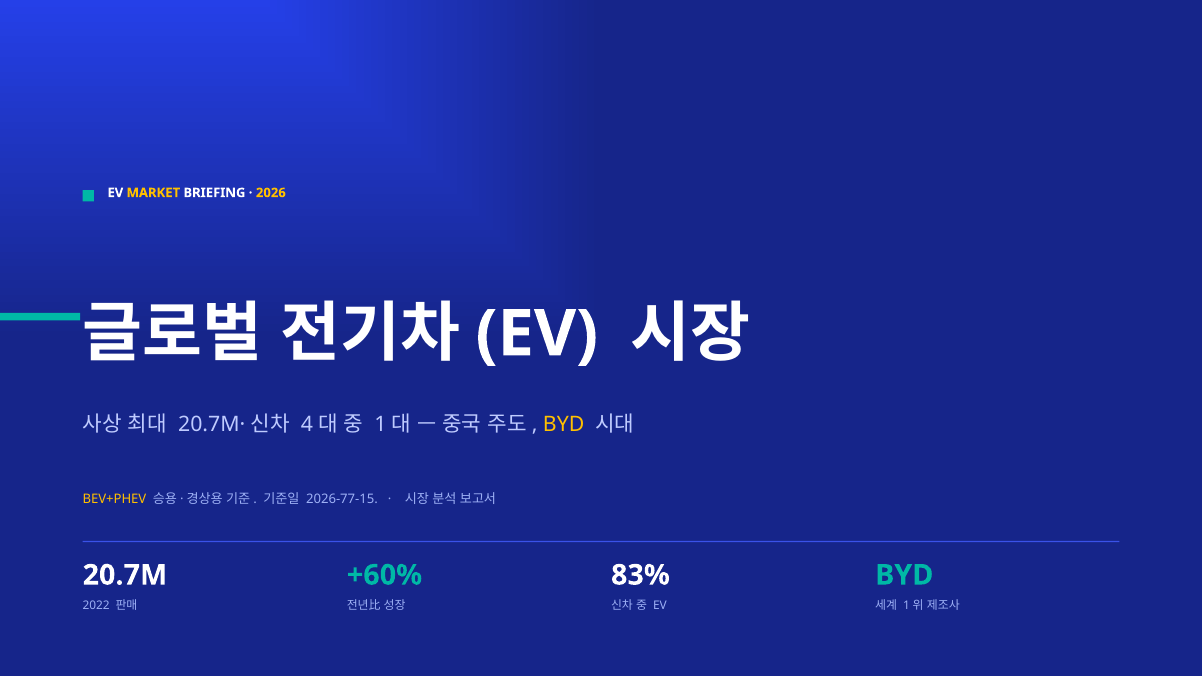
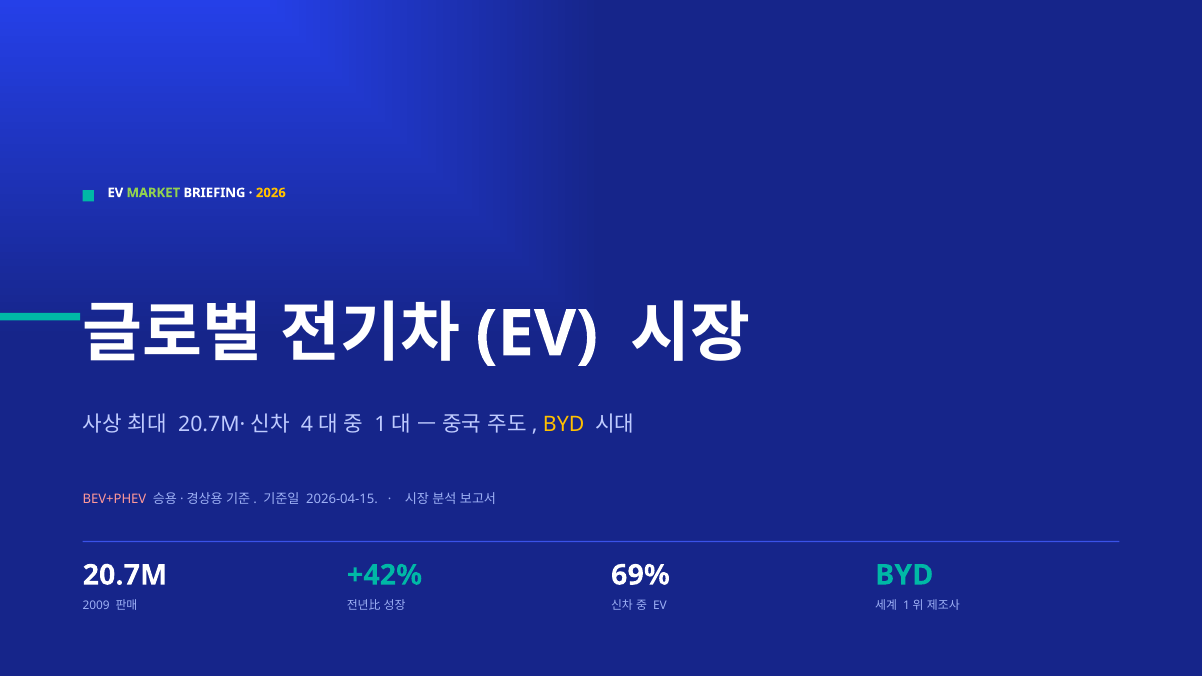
MARKET colour: yellow -> light green
BEV+PHEV colour: yellow -> pink
2026-77-15: 2026-77-15 -> 2026-04-15
+60%: +60% -> +42%
83%: 83% -> 69%
2022: 2022 -> 2009
